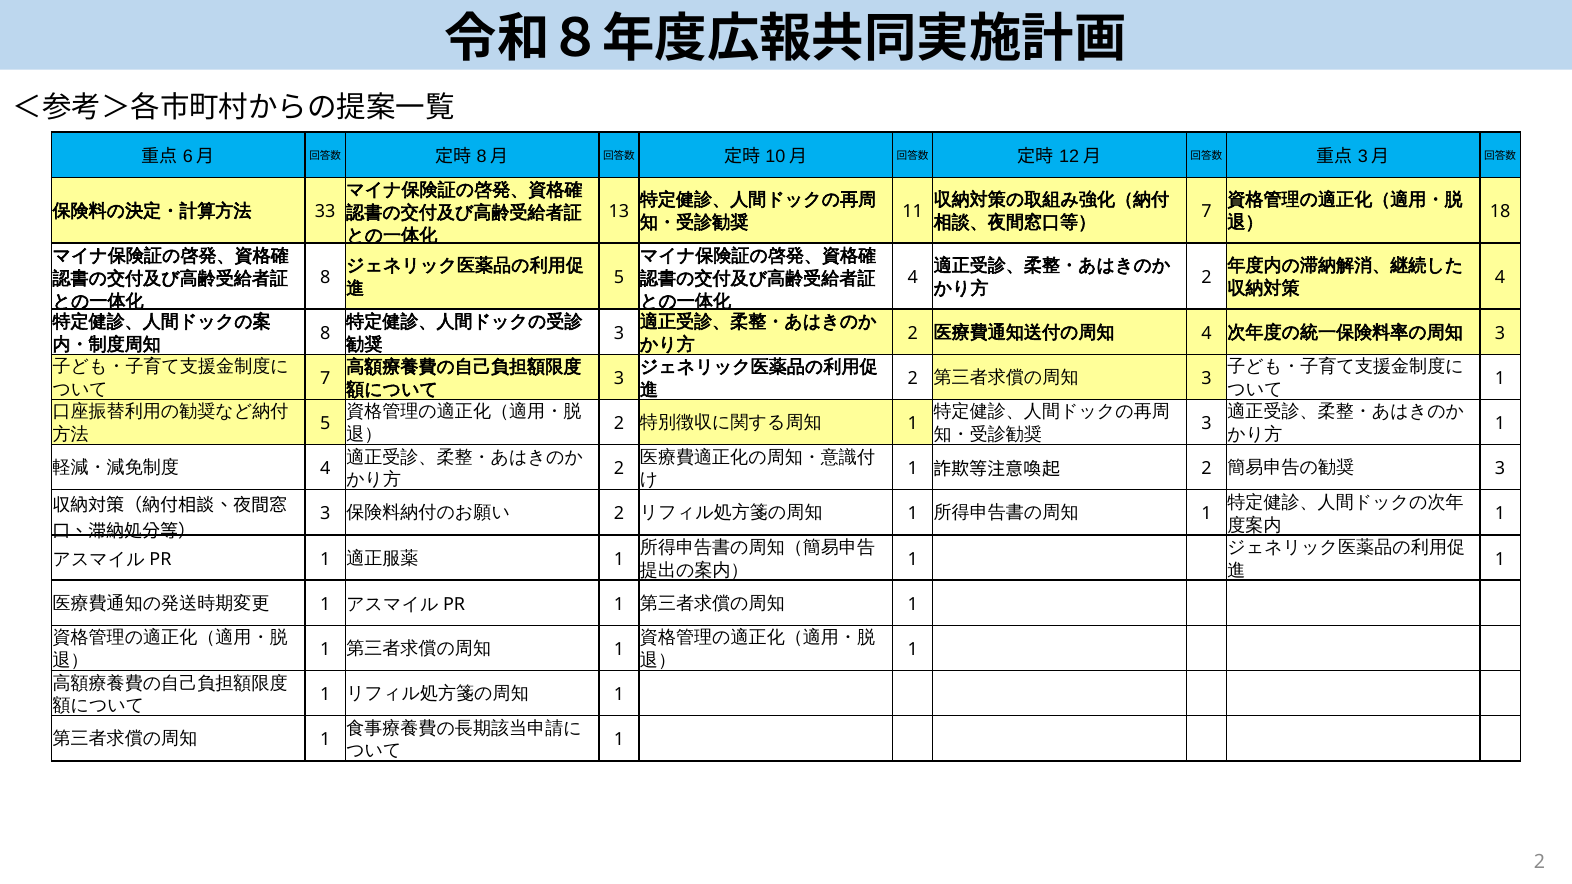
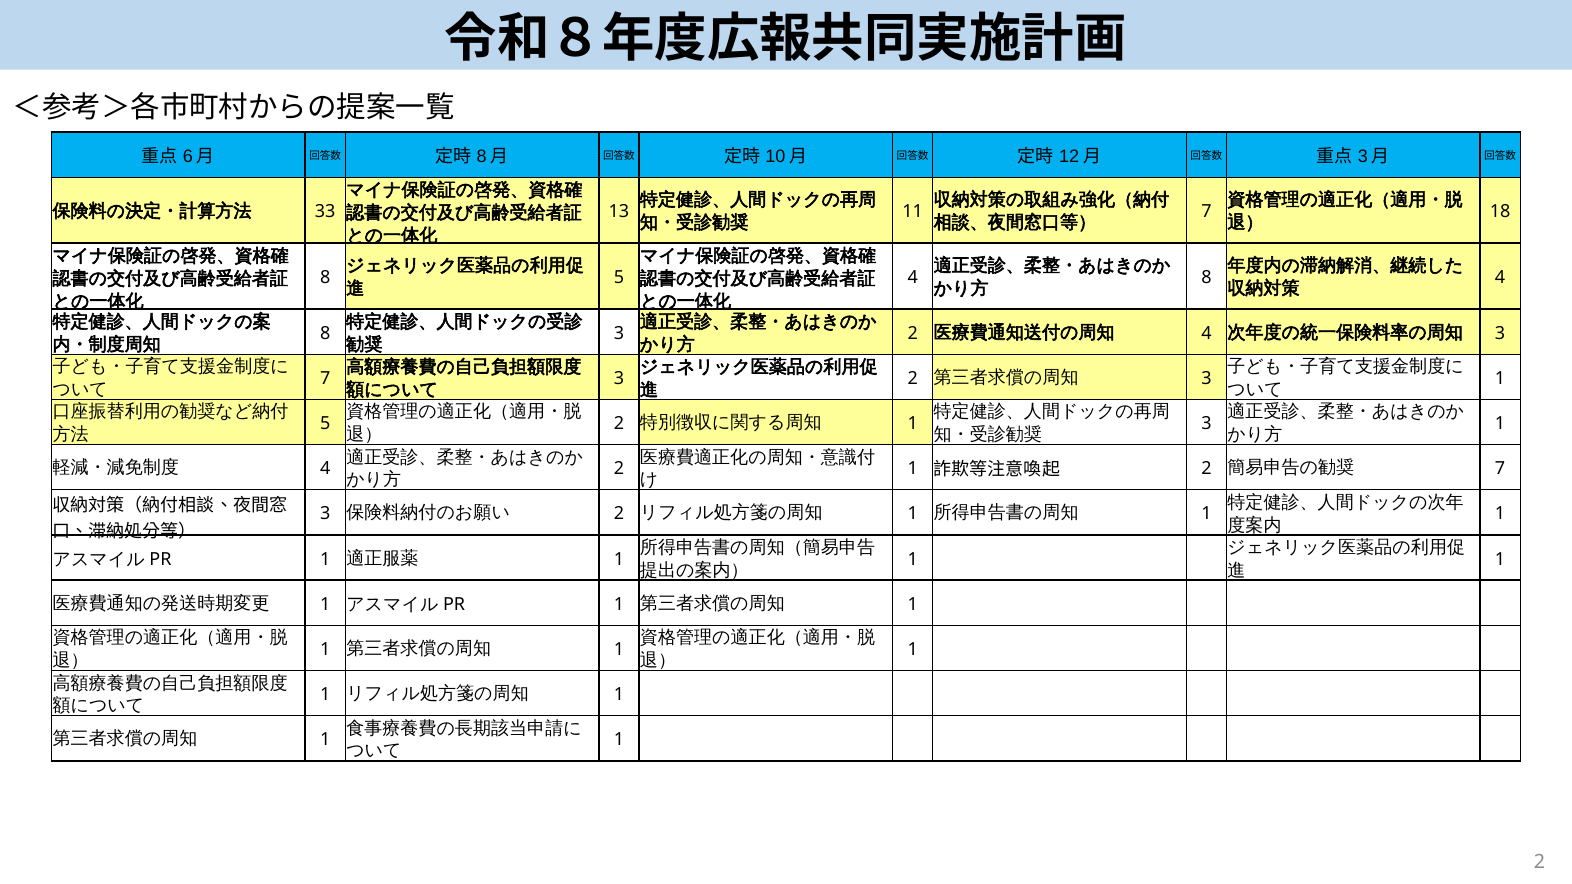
2 at (1206, 278): 2 -> 8
3 at (1500, 469): 3 -> 7
